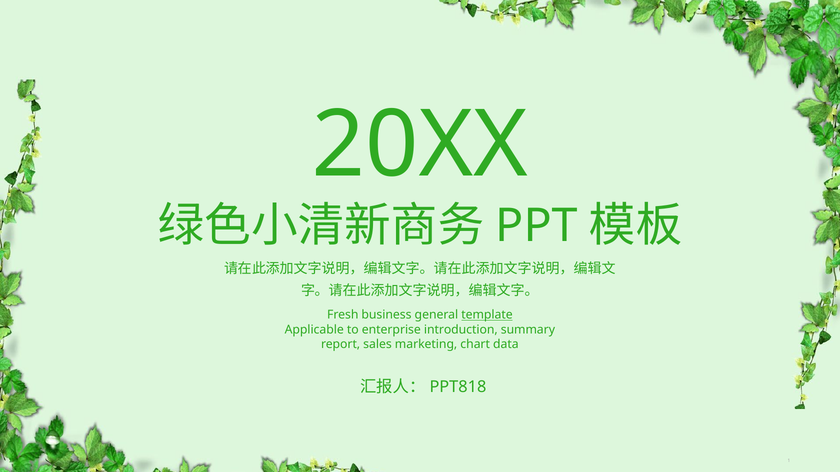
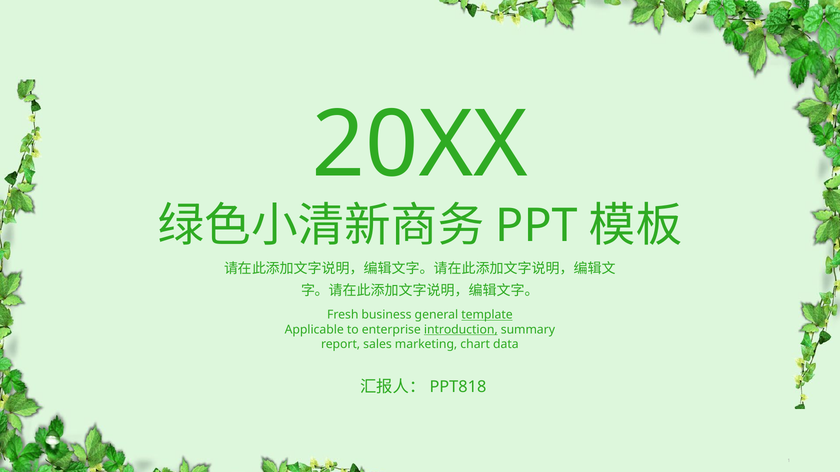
introduction underline: none -> present
